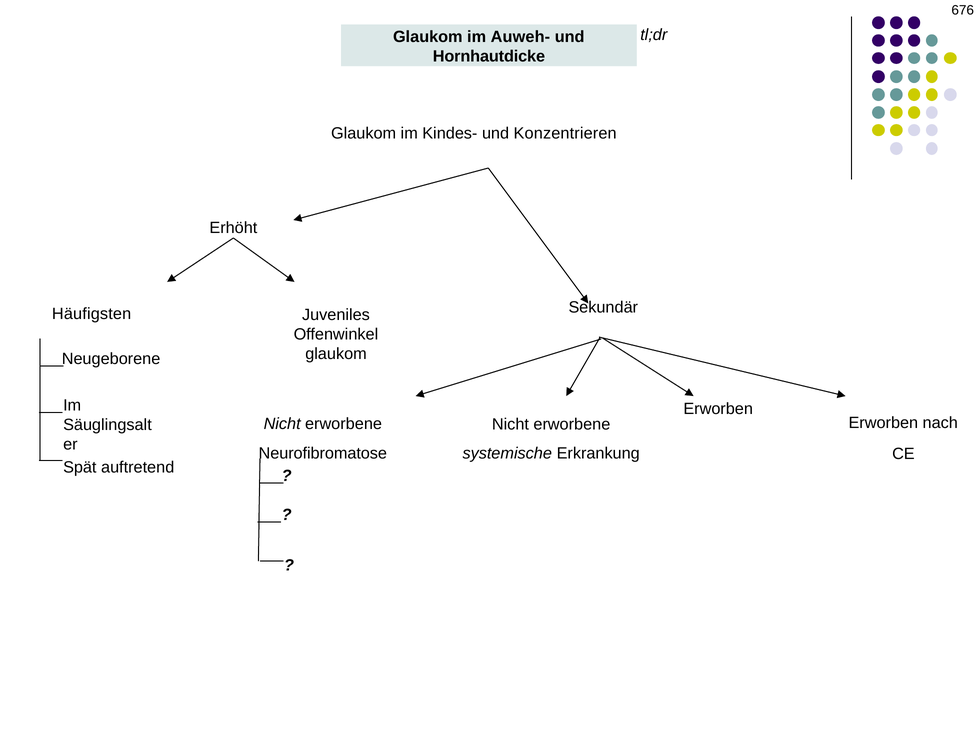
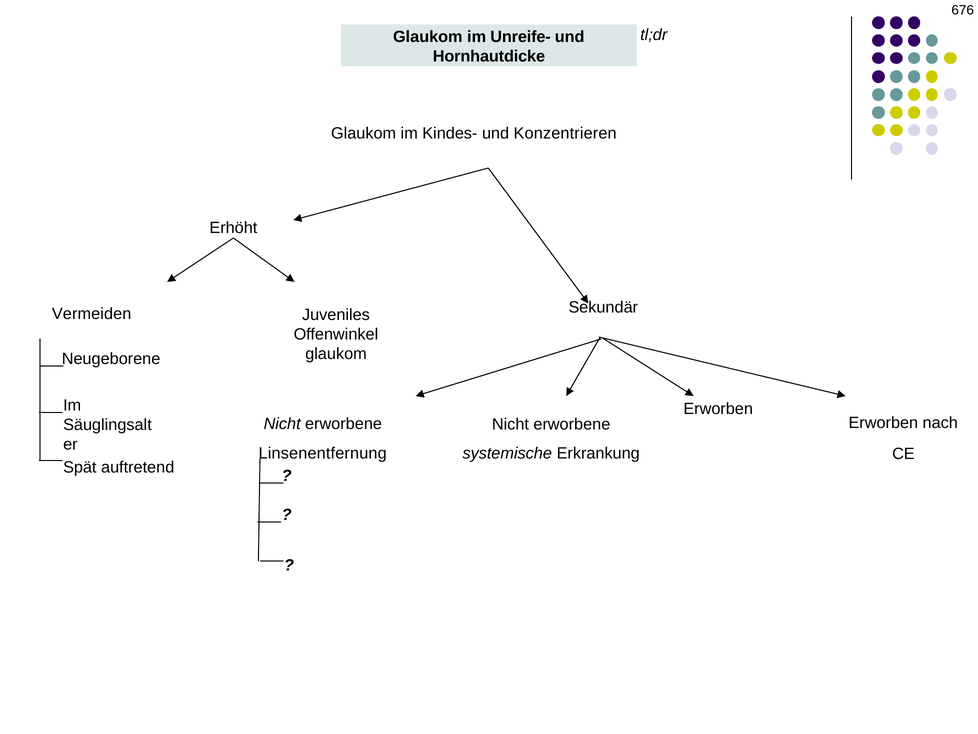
Auweh-: Auweh- -> Unreife-
Häufigsten: Häufigsten -> Vermeiden
Neurofibromatose: Neurofibromatose -> Linsenentfernung
